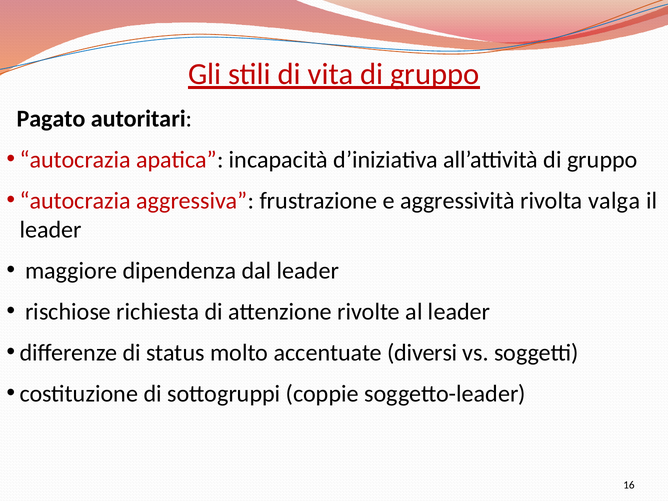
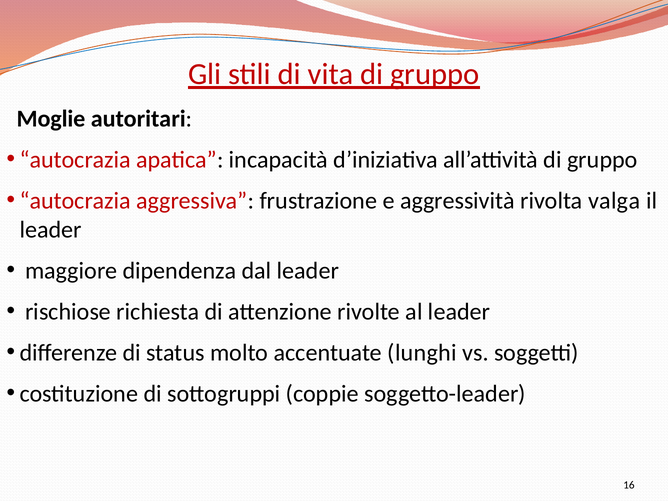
Pagato: Pagato -> Moglie
diversi: diversi -> lunghi
